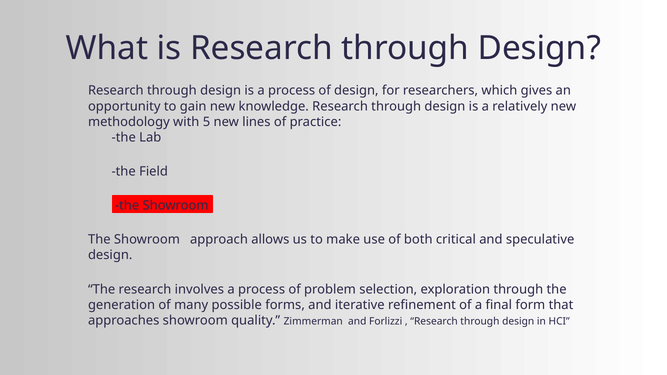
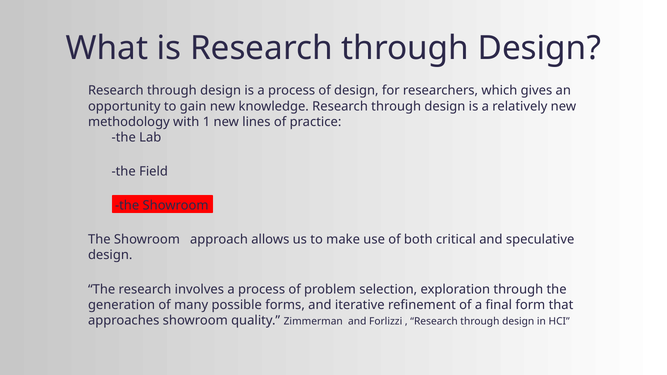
5: 5 -> 1
